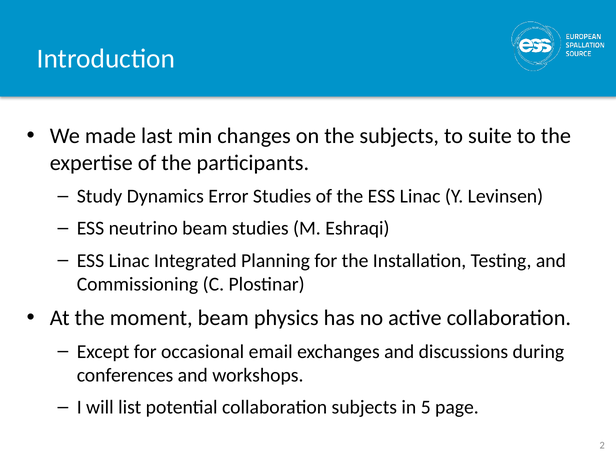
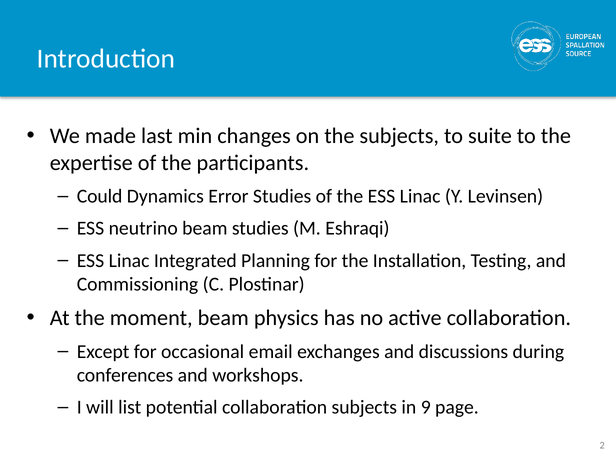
Study: Study -> Could
5: 5 -> 9
